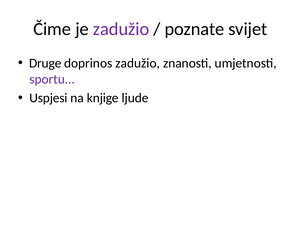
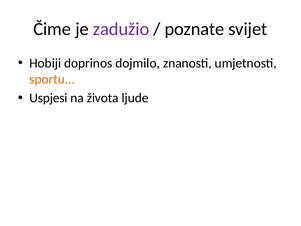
Druge: Druge -> Hobiji
doprinos zadužio: zadužio -> dojmilo
sportu colour: purple -> orange
knjige: knjige -> života
